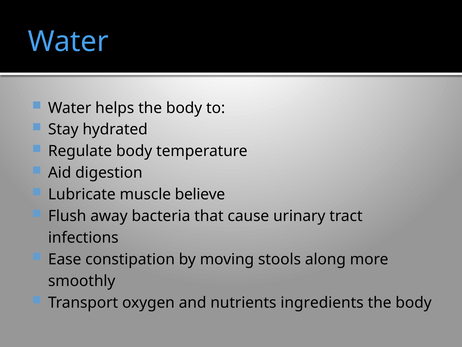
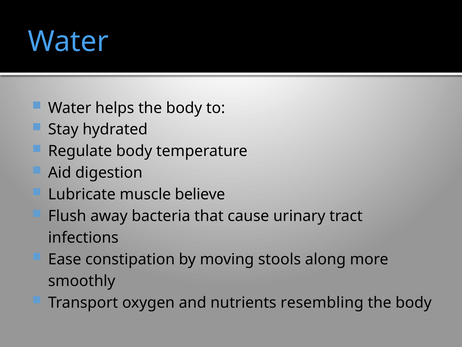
ingredients: ingredients -> resembling
